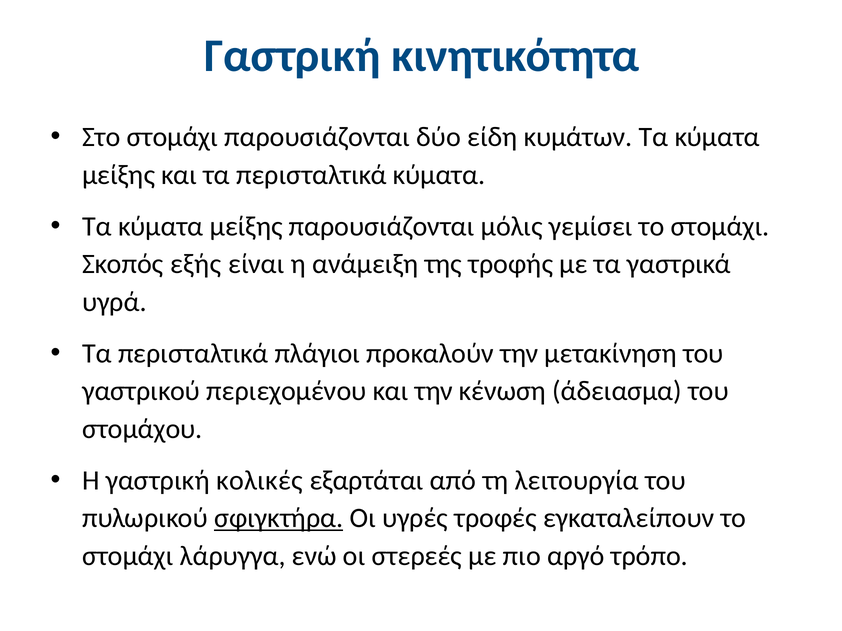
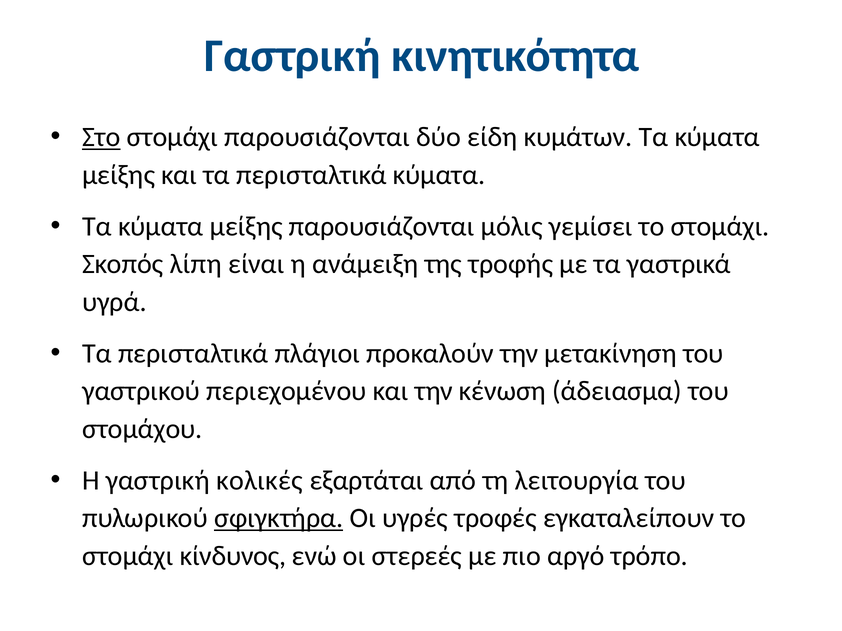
Στο underline: none -> present
εξής: εξής -> λίπη
λάρυγγα: λάρυγγα -> κίνδυνος
